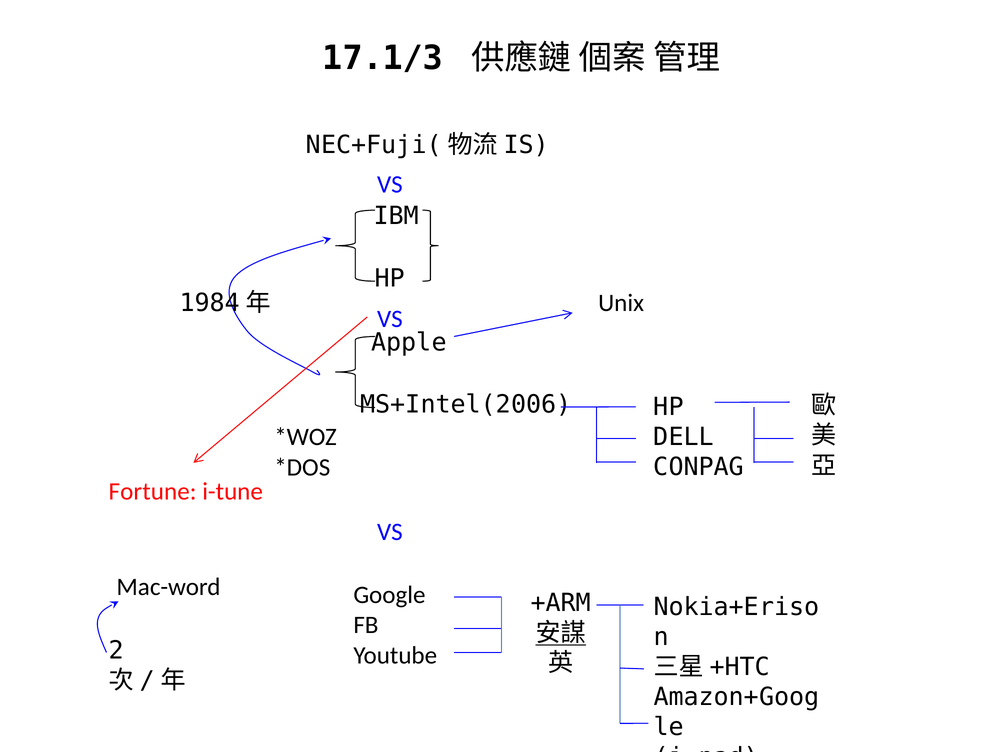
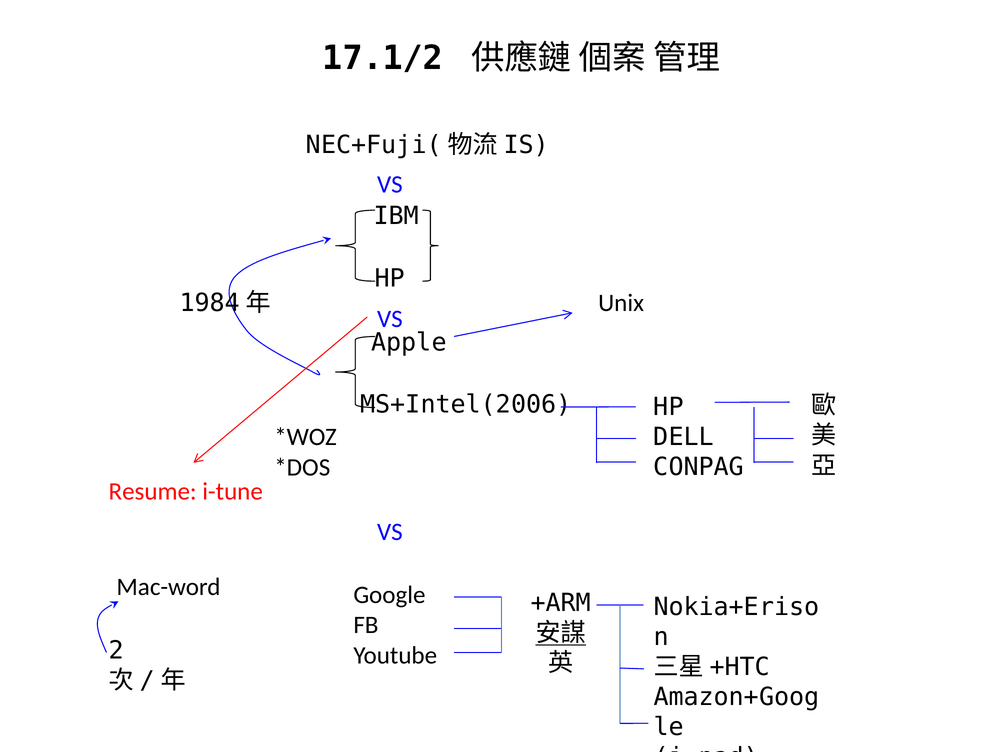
17.1/3: 17.1/3 -> 17.1/2
Fortune: Fortune -> Resume
